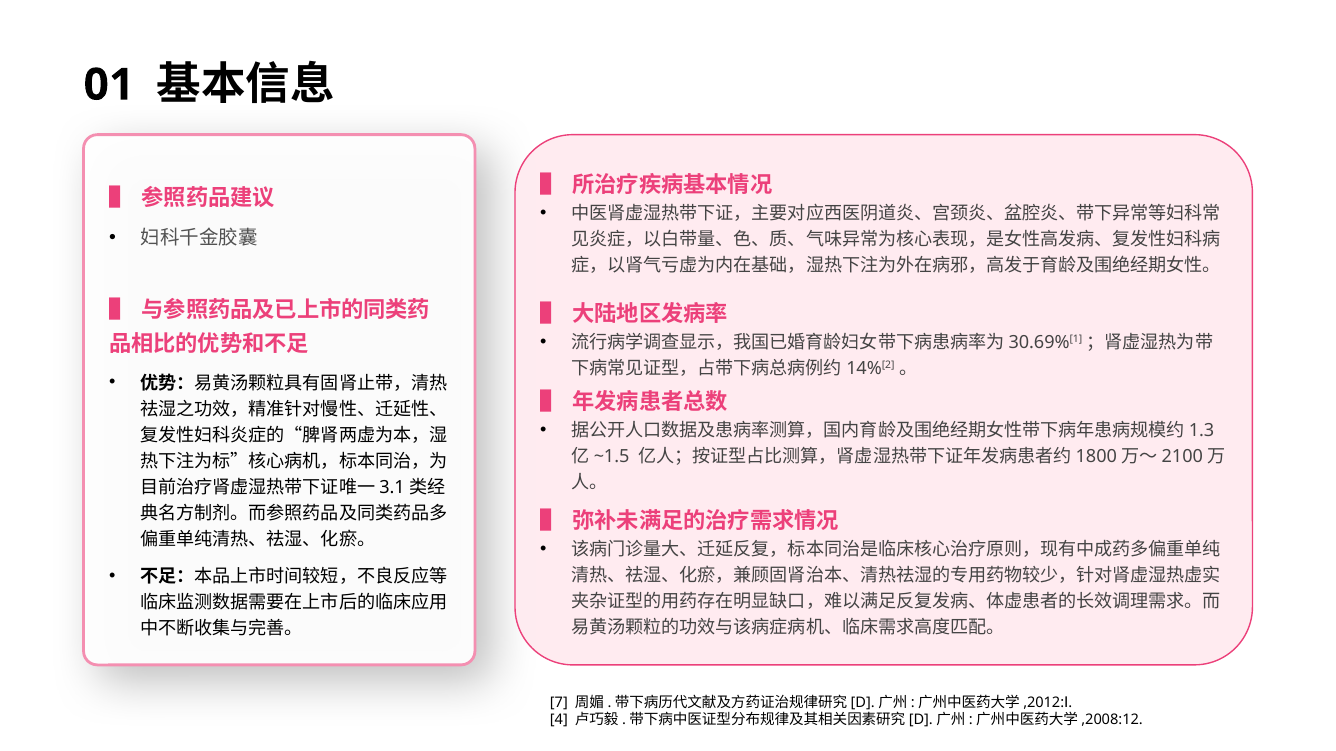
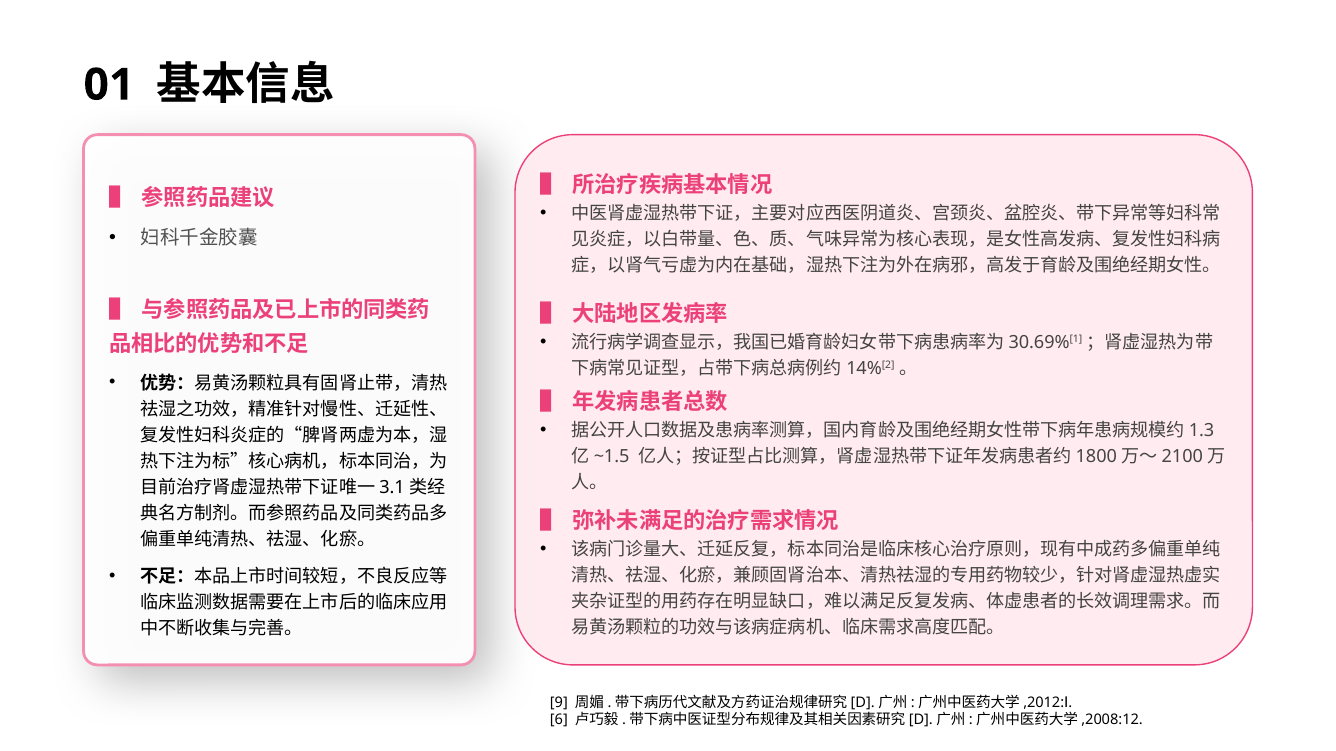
7: 7 -> 9
4: 4 -> 6
